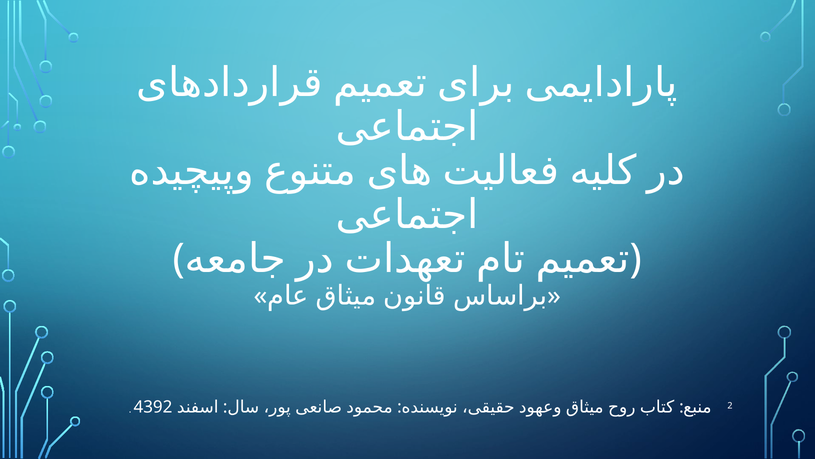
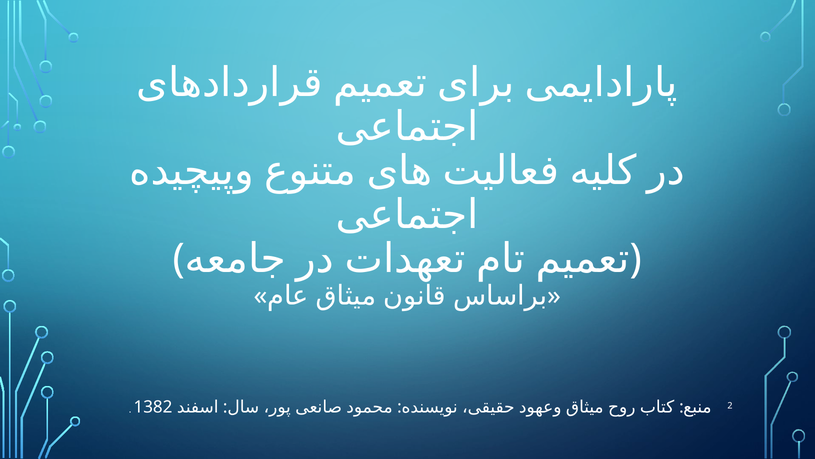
4392: 4392 -> 1382
